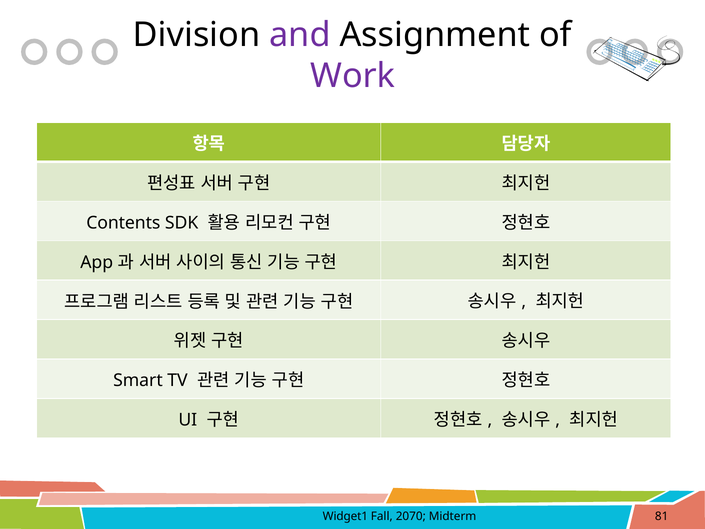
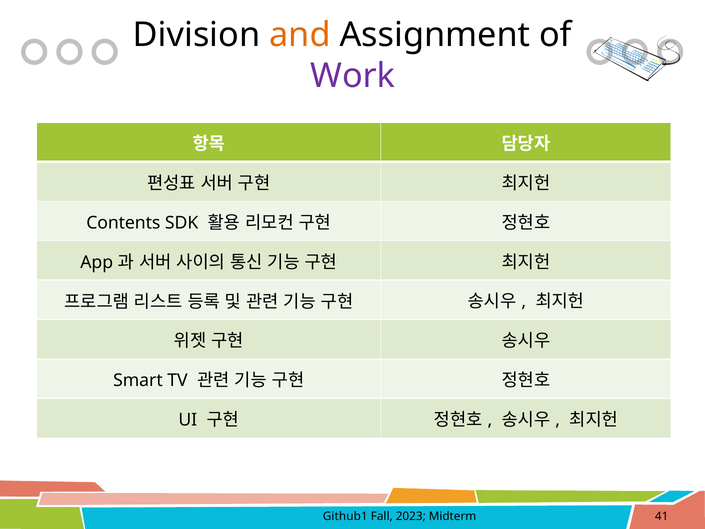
and colour: purple -> orange
Widget1: Widget1 -> Github1
2070: 2070 -> 2023
81: 81 -> 41
